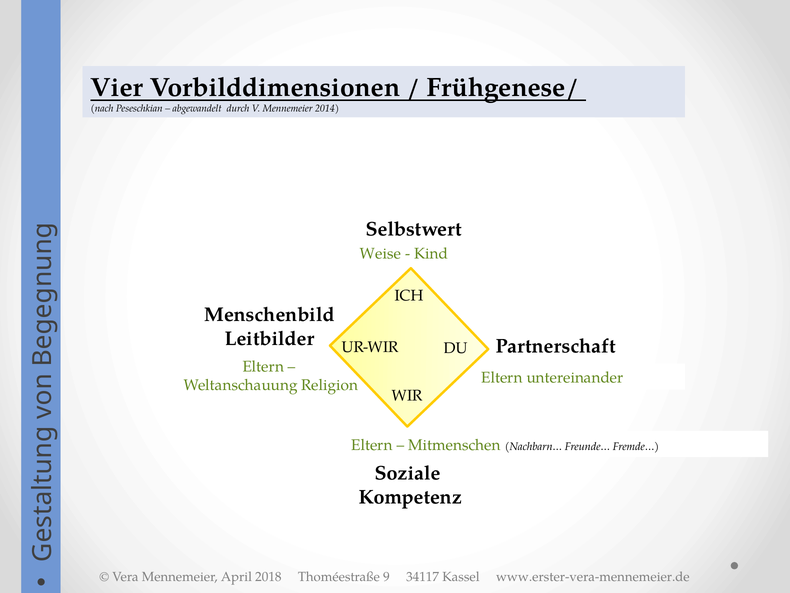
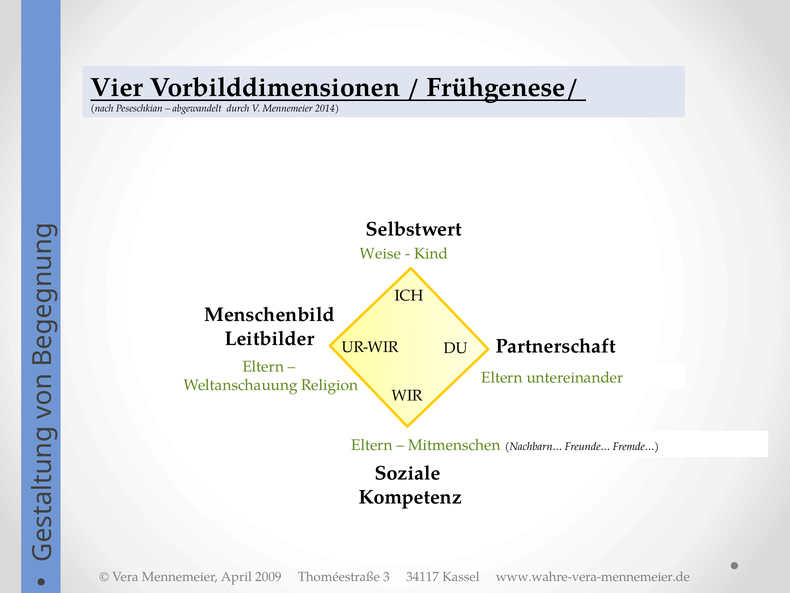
2018: 2018 -> 2009
9: 9 -> 3
www.erster-vera-mennemeier.de: www.erster-vera-mennemeier.de -> www.wahre-vera-mennemeier.de
